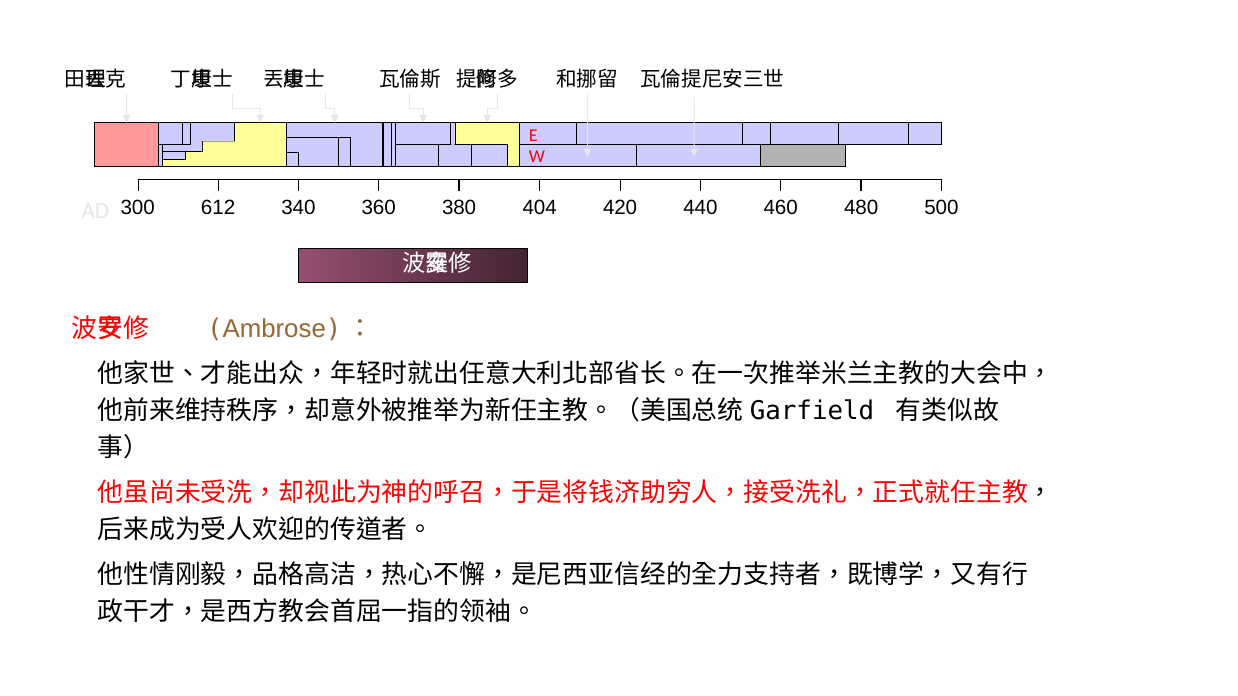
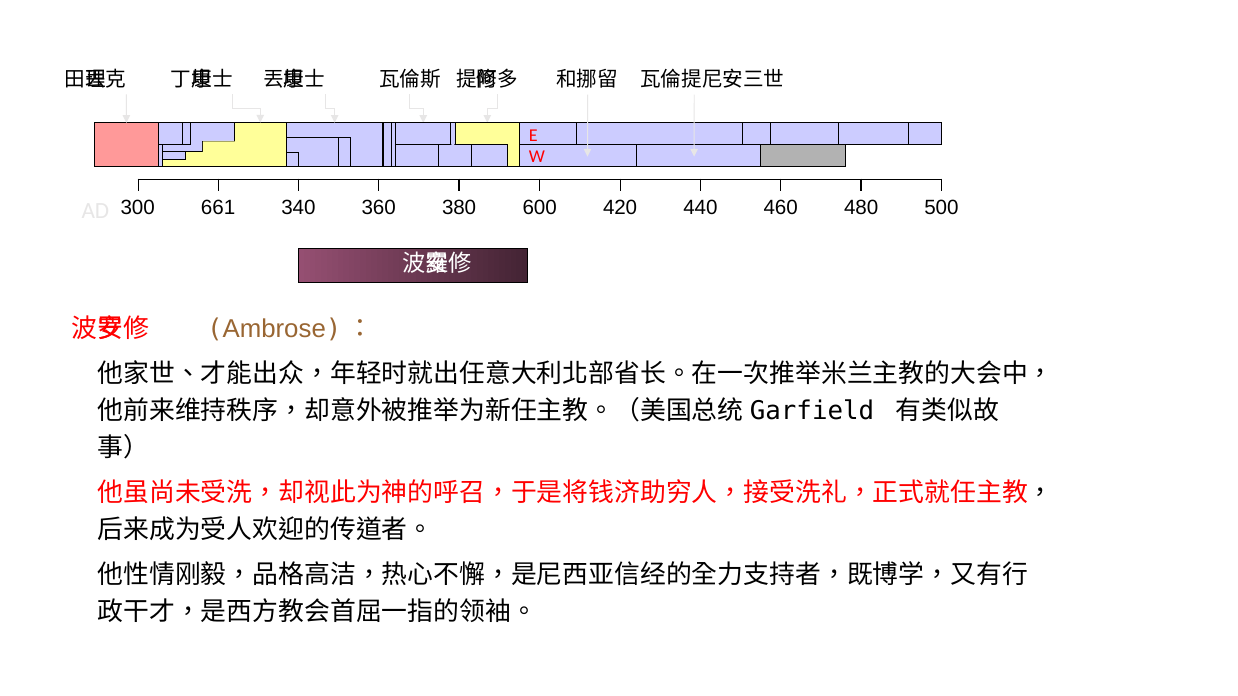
612: 612 -> 661
404: 404 -> 600
